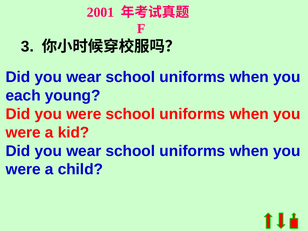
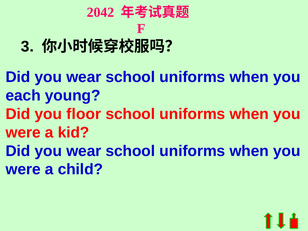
2001: 2001 -> 2042
Did you were: were -> floor
